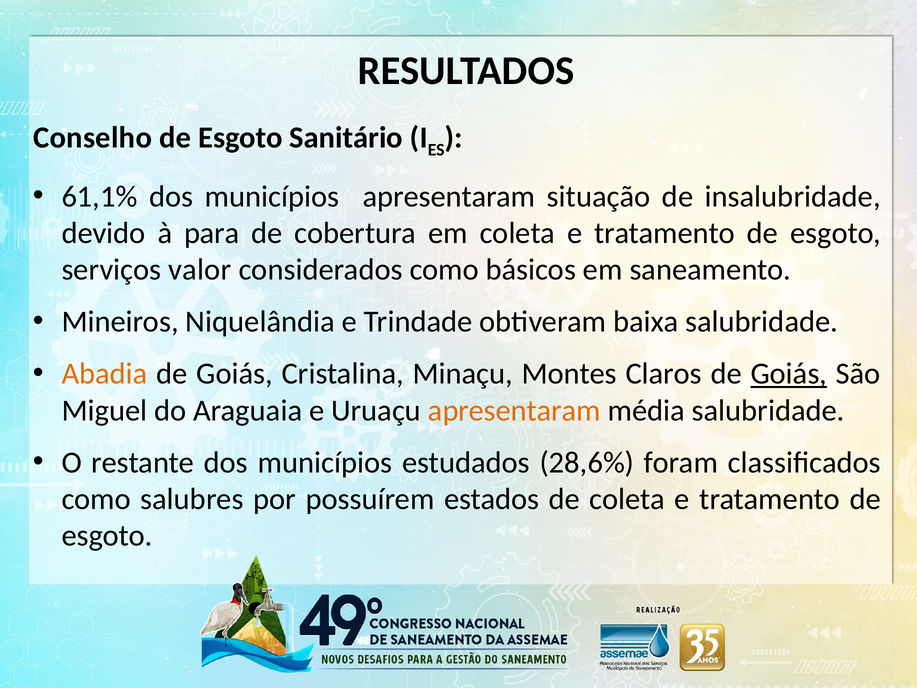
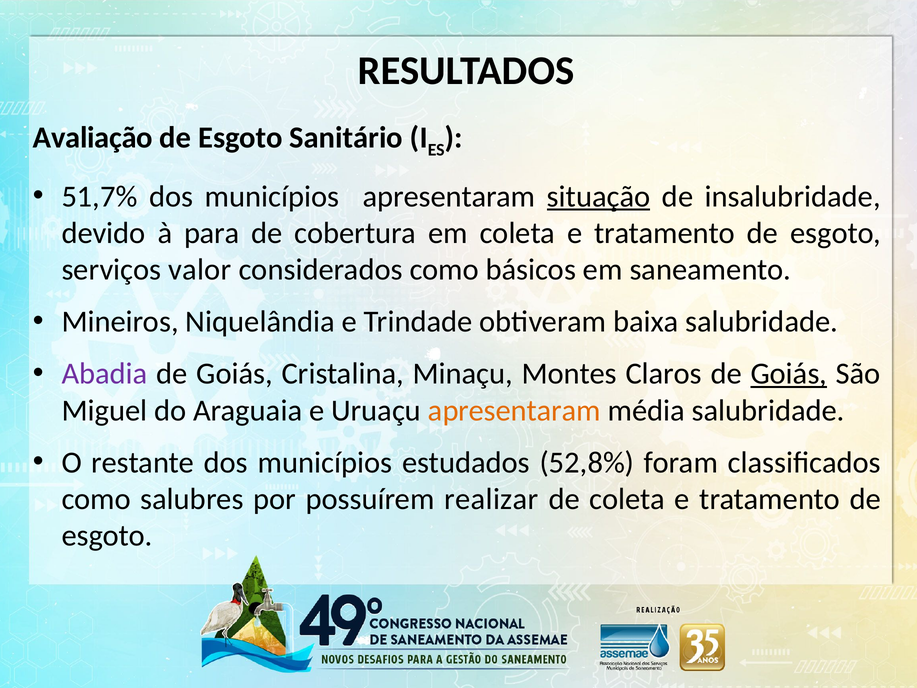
Conselho: Conselho -> Avaliação
61,1%: 61,1% -> 51,7%
situação underline: none -> present
Abadia colour: orange -> purple
28,6%: 28,6% -> 52,8%
estados: estados -> realizar
